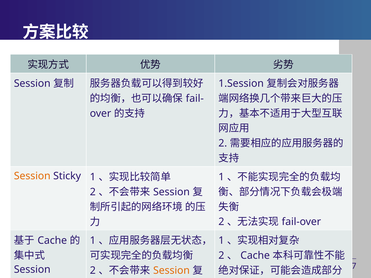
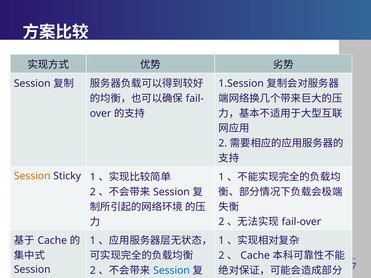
Session at (171, 271) colour: orange -> blue
